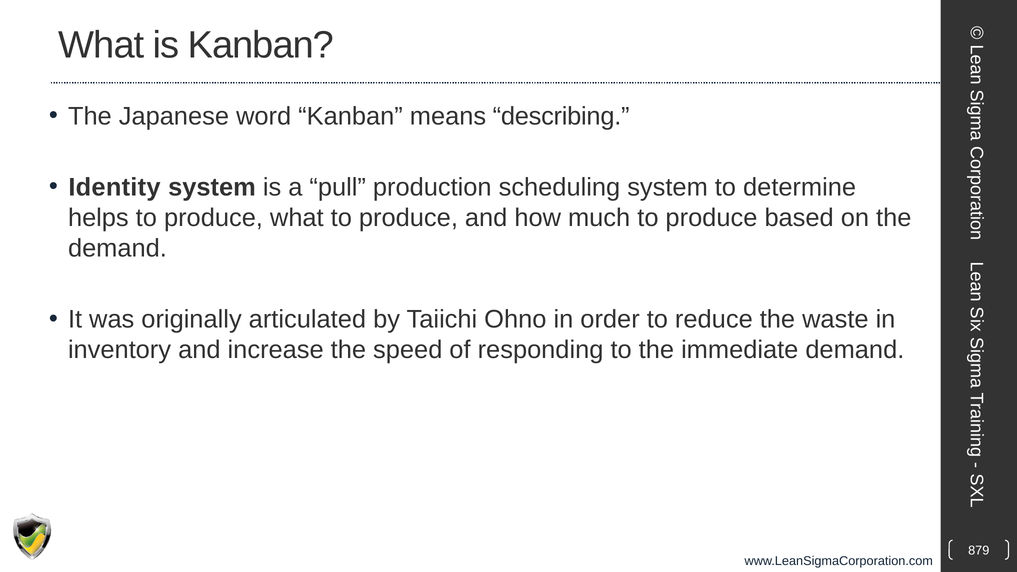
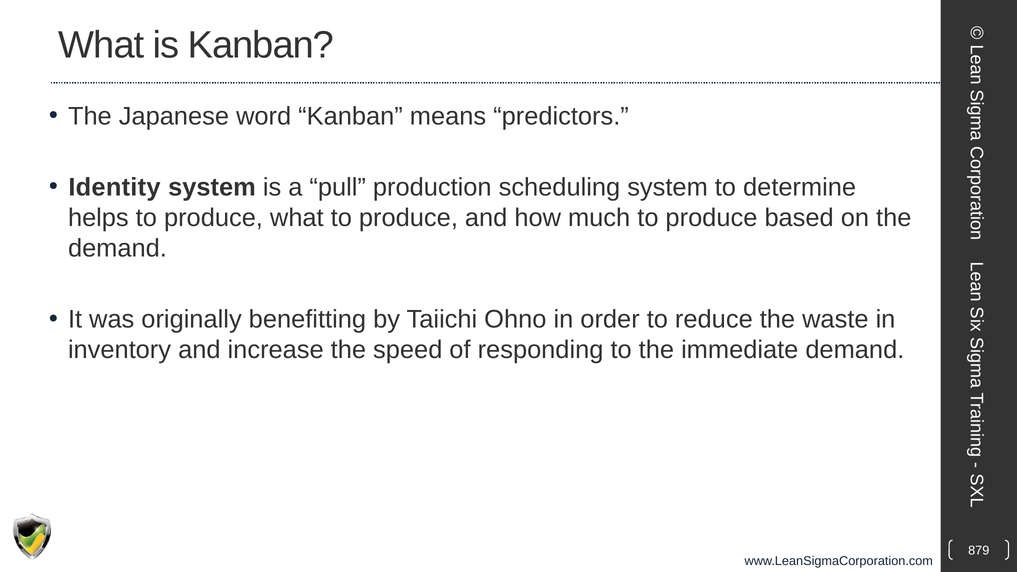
describing: describing -> predictors
articulated: articulated -> benefitting
